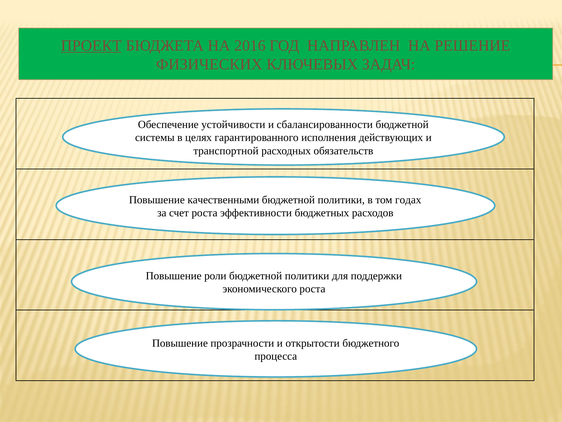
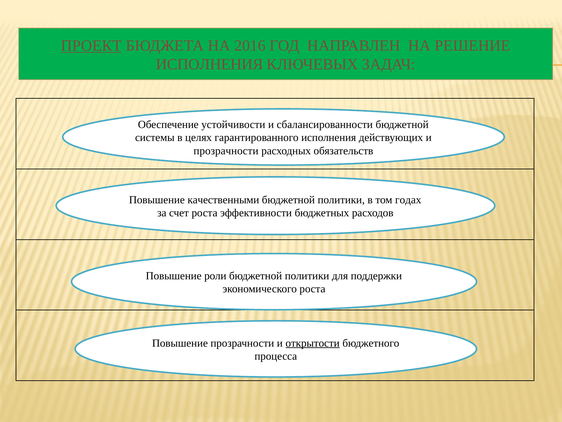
ФИЗИЧЕСКИХ at (209, 64): ФИЗИЧЕСКИХ -> ИСПОЛНЕНИЯ
транспортной at (226, 151): транспортной -> прозрачности
открытости underline: none -> present
